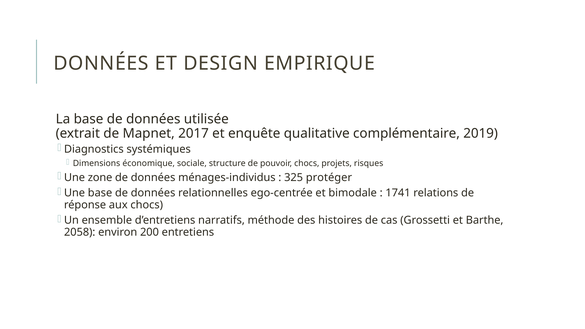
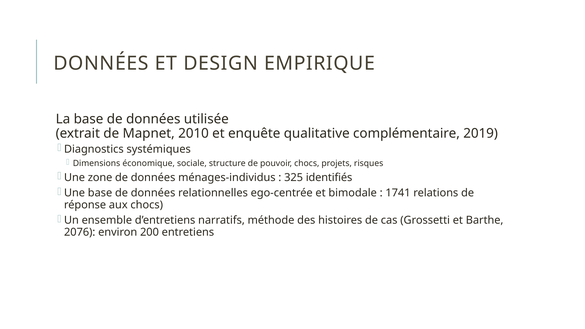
2017: 2017 -> 2010
protéger: protéger -> identifiés
2058: 2058 -> 2076
